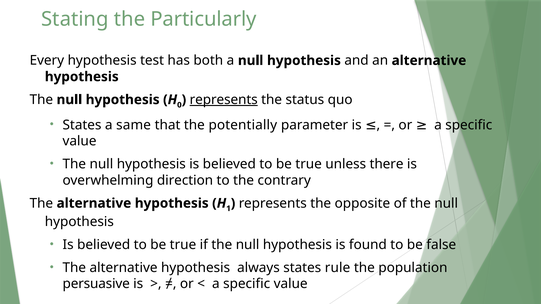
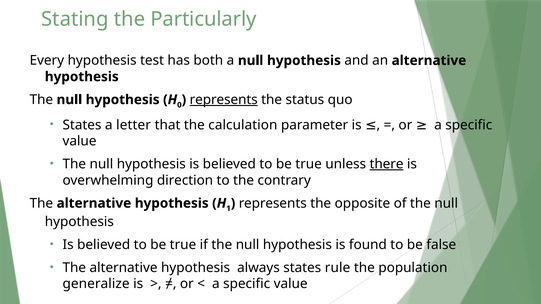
same: same -> letter
potentially: potentially -> calculation
there underline: none -> present
persuasive: persuasive -> generalize
